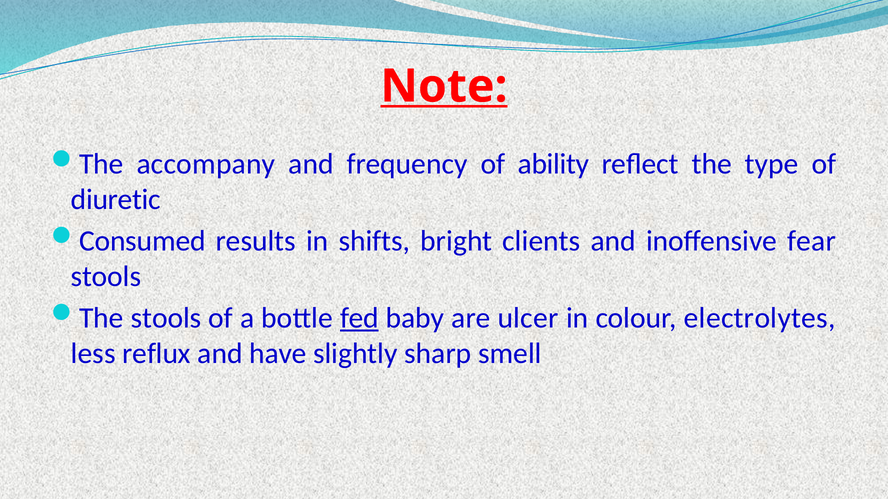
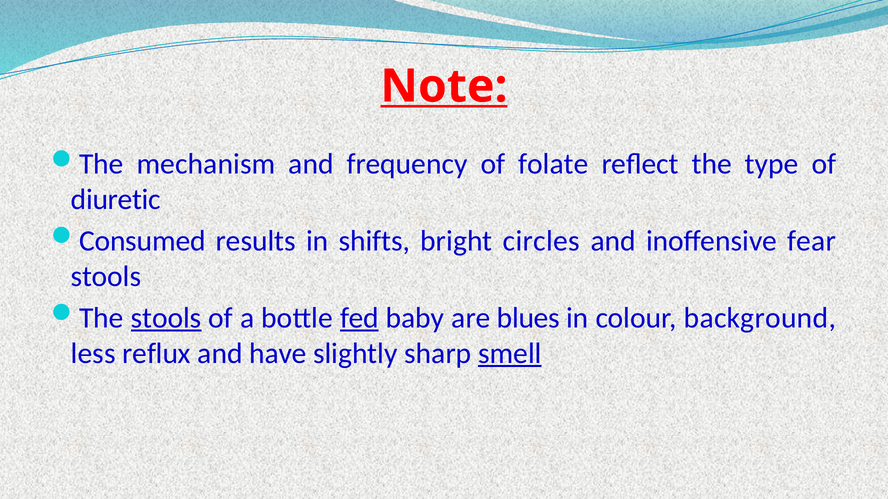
accompany: accompany -> mechanism
ability: ability -> folate
clients: clients -> circles
stools at (166, 318) underline: none -> present
ulcer: ulcer -> blues
electrolytes: electrolytes -> background
smell underline: none -> present
